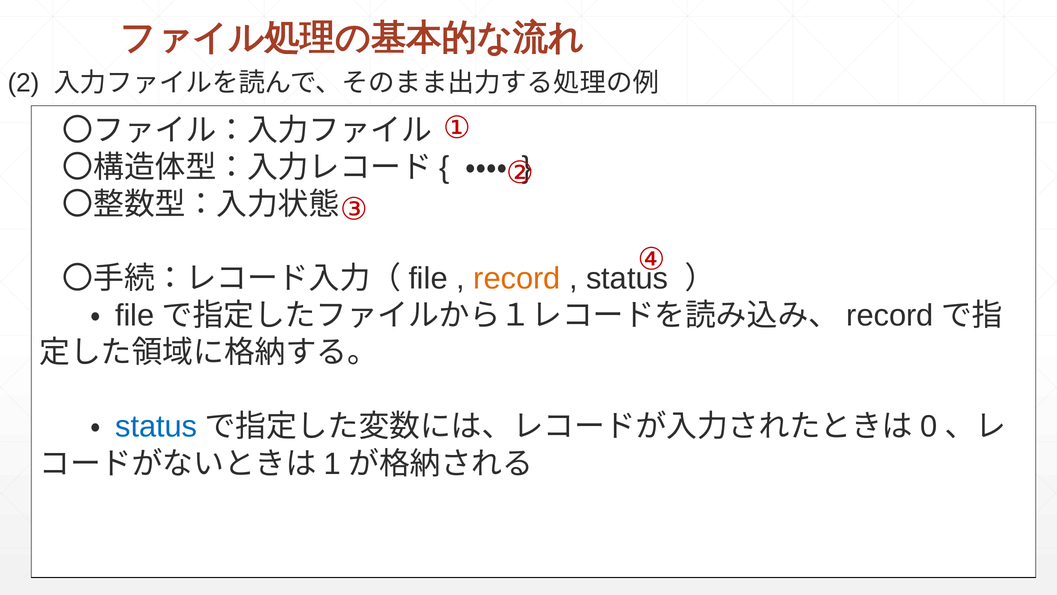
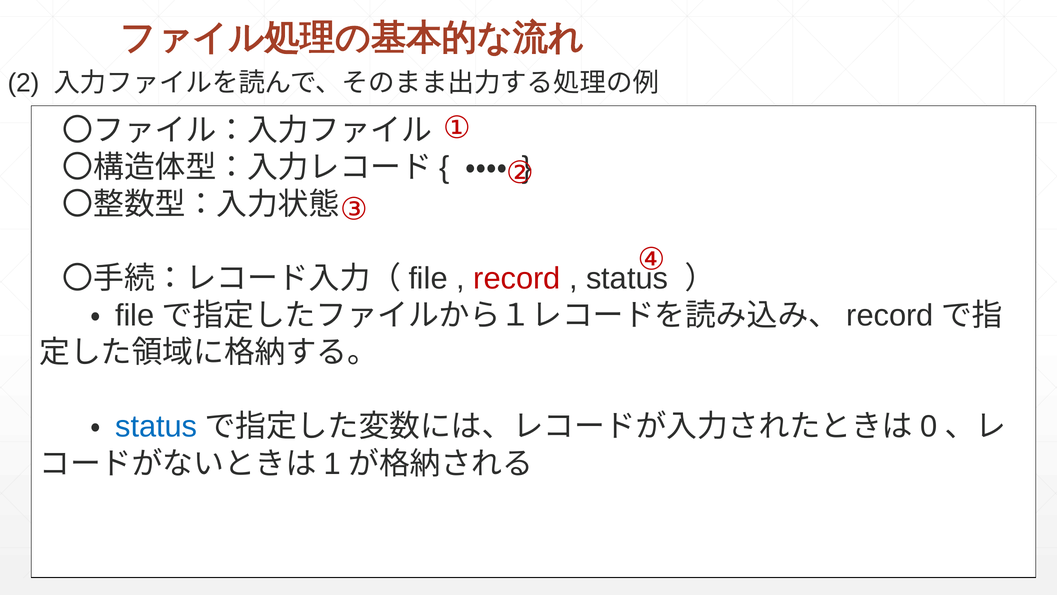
record at (517, 278) colour: orange -> red
